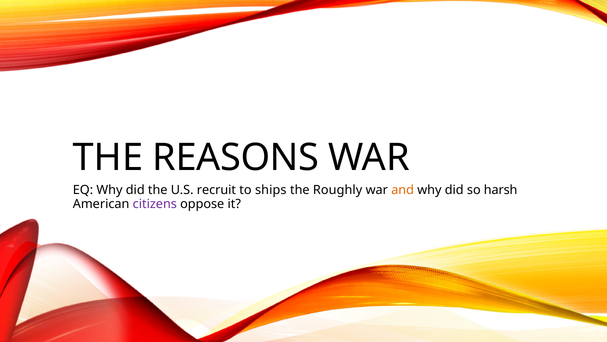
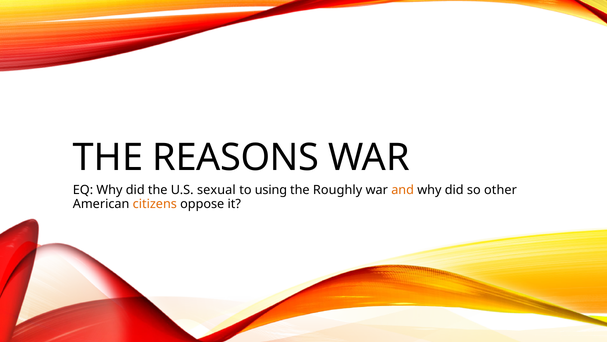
recruit: recruit -> sexual
ships: ships -> using
harsh: harsh -> other
citizens colour: purple -> orange
